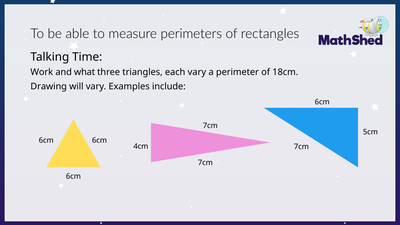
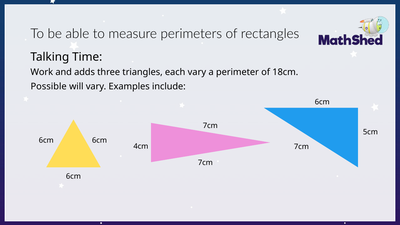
what: what -> adds
Drawing: Drawing -> Possible
